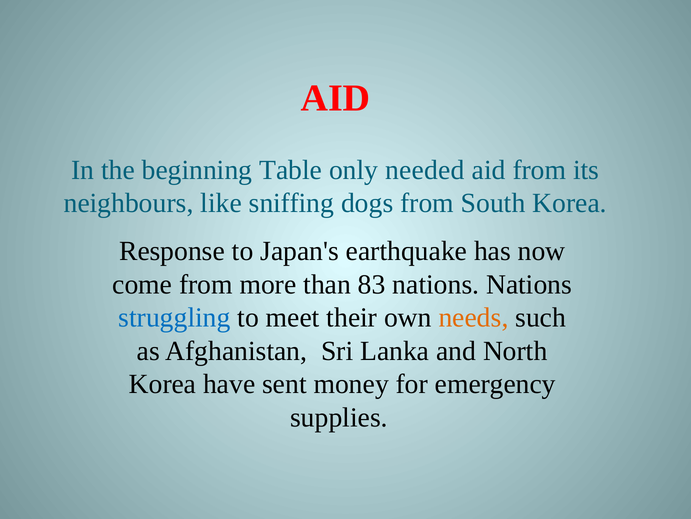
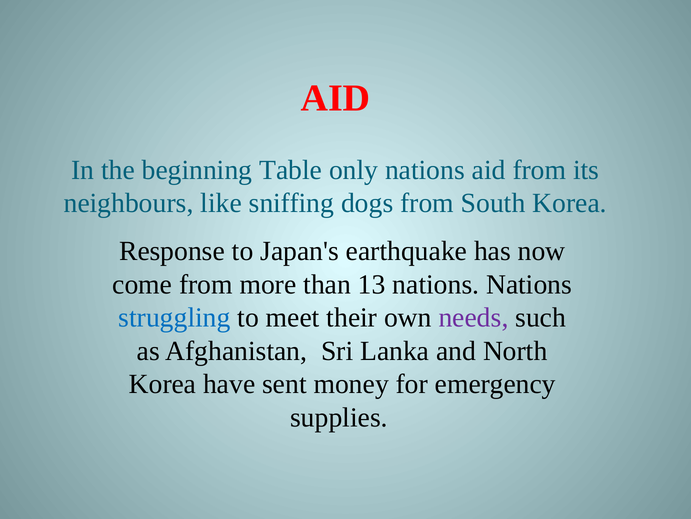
only needed: needed -> nations
83: 83 -> 13
needs colour: orange -> purple
